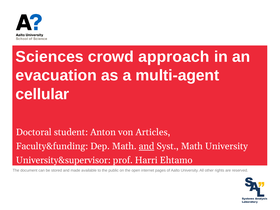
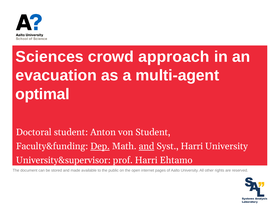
cellular: cellular -> optimal
von Articles: Articles -> Student
Dep underline: none -> present
Syst Math: Math -> Harri
